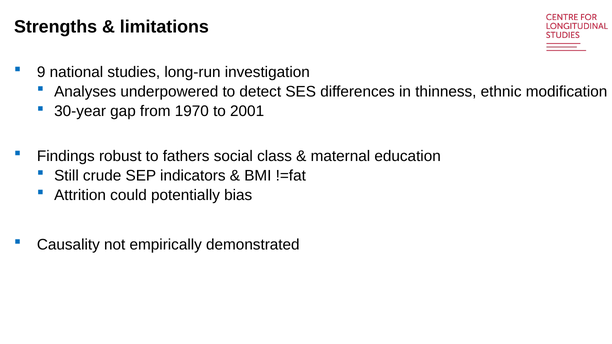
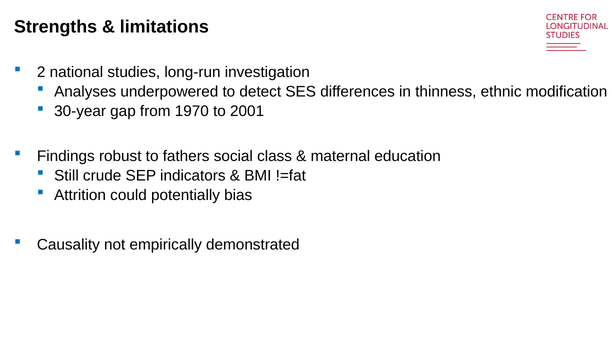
9: 9 -> 2
